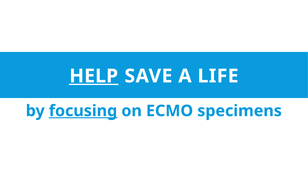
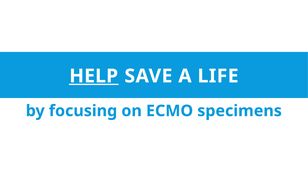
focusing underline: present -> none
